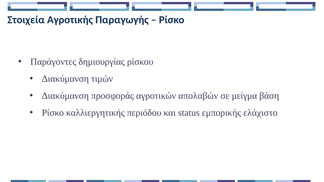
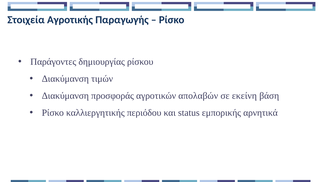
μείγμα: μείγμα -> εκείνη
ελάχιστο: ελάχιστο -> αρνητικά
